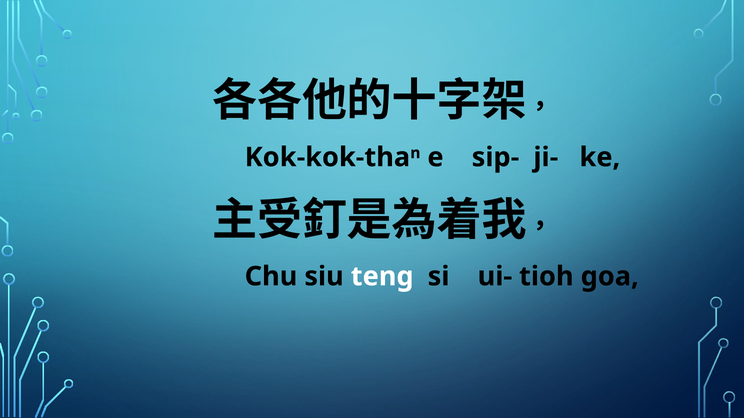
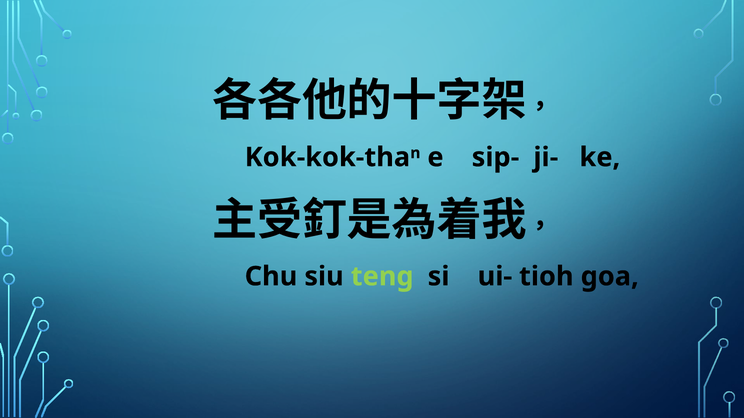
teng colour: white -> light green
